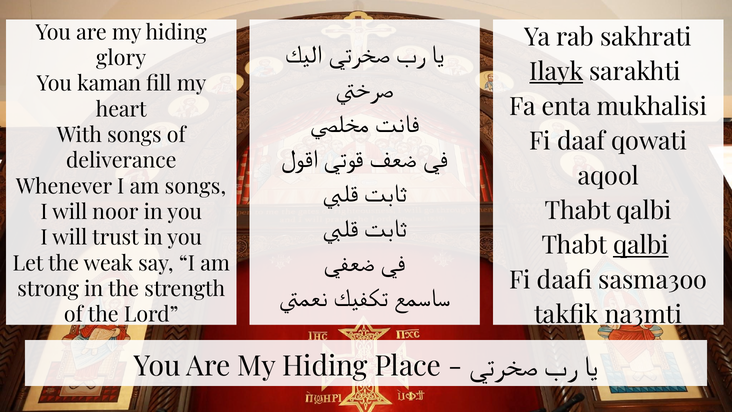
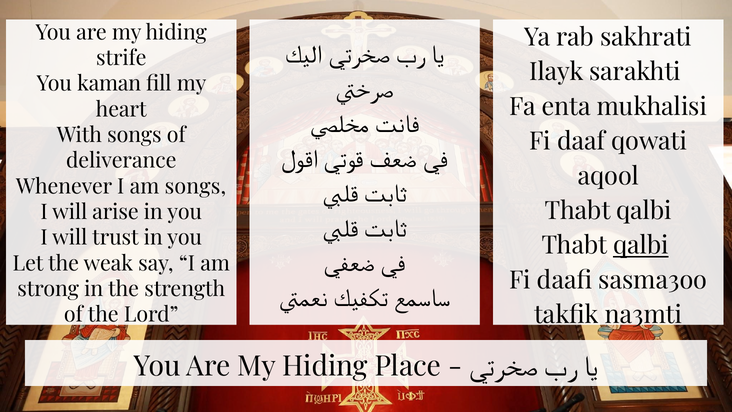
glory: glory -> strife
Ilayk underline: present -> none
noor: noor -> arise
